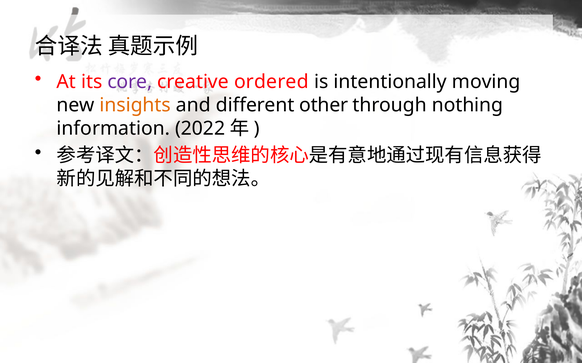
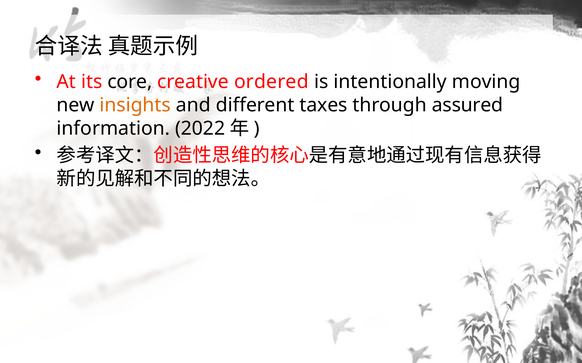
core colour: purple -> black
other: other -> taxes
nothing: nothing -> assured
